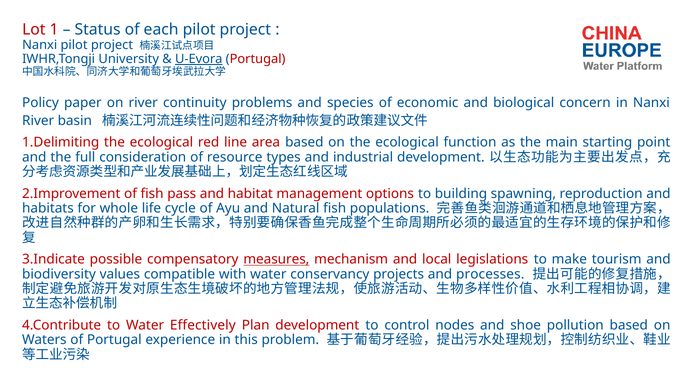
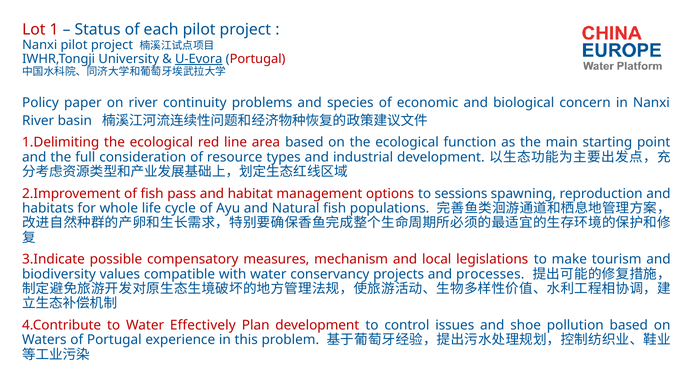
building: building -> sessions
measures underline: present -> none
nodes: nodes -> issues
